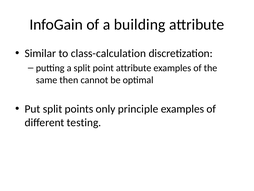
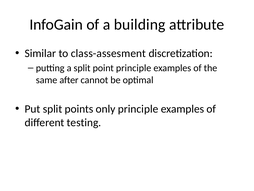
class-calculation: class-calculation -> class-assesment
point attribute: attribute -> principle
then: then -> after
